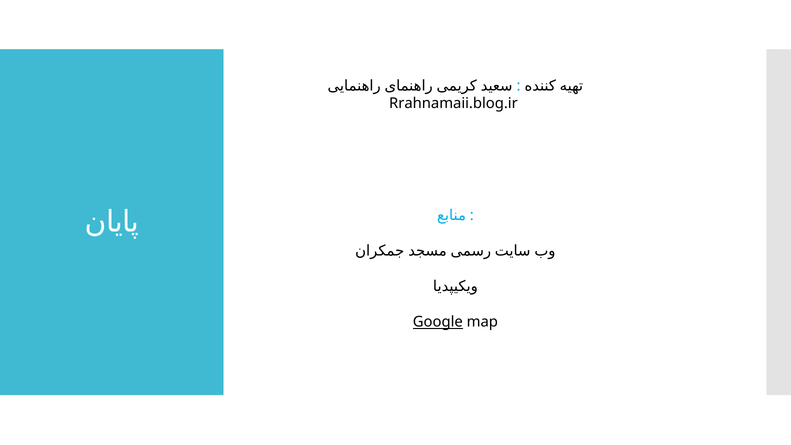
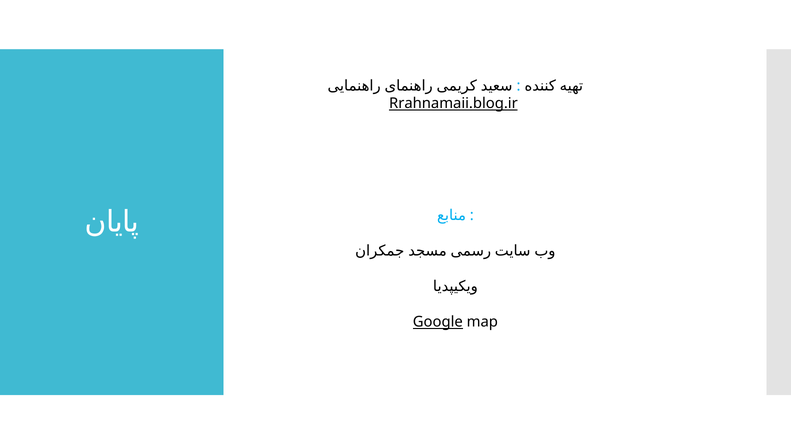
Rrahnamaii.blog.ir underline: none -> present
